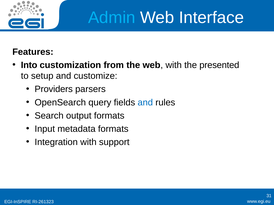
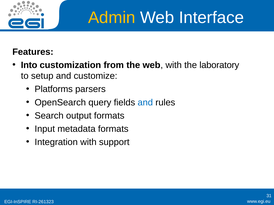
Admin colour: light blue -> yellow
presented: presented -> laboratory
Providers: Providers -> Platforms
